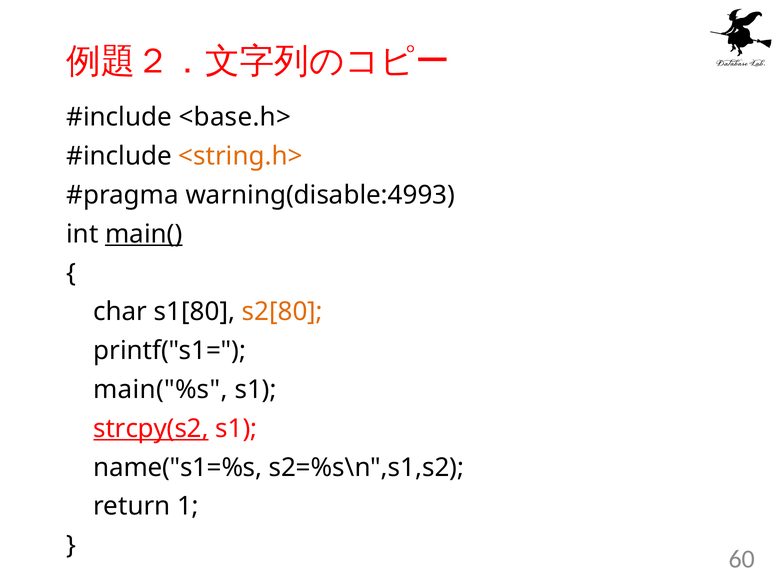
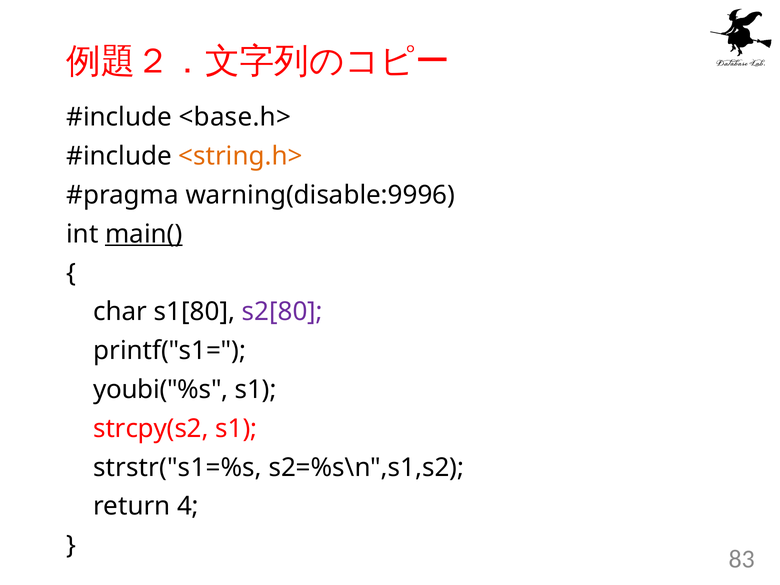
warning(disable:4993: warning(disable:4993 -> warning(disable:9996
s2[80 colour: orange -> purple
main("%s: main("%s -> youbi("%s
strcpy(s2 underline: present -> none
name("s1=%s: name("s1=%s -> strstr("s1=%s
1: 1 -> 4
60: 60 -> 83
